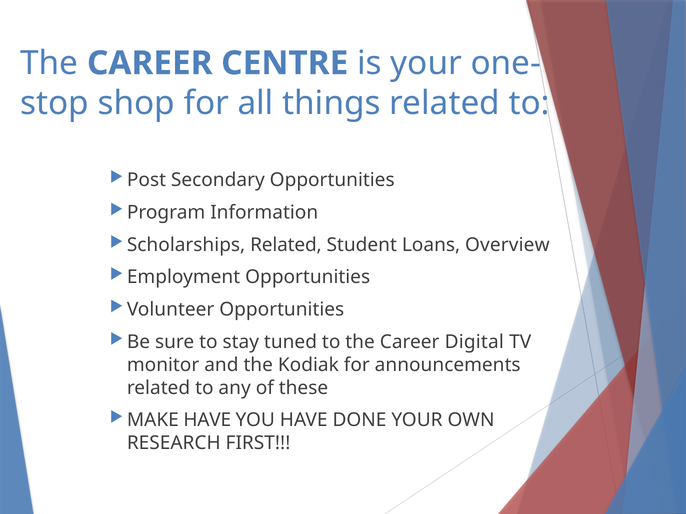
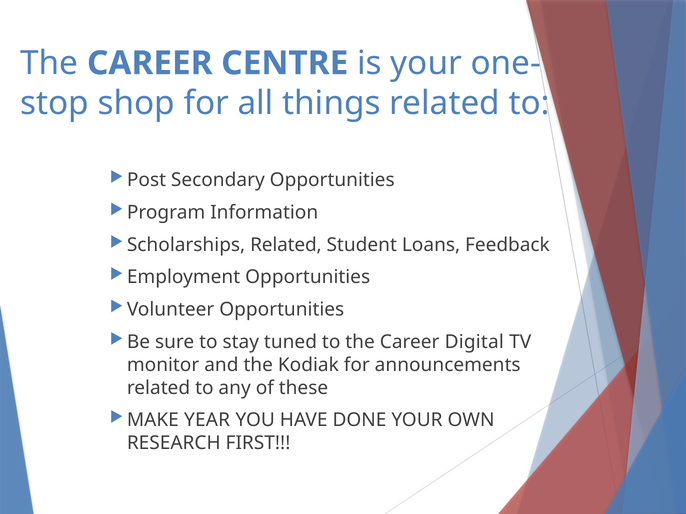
Overview: Overview -> Feedback
MAKE HAVE: HAVE -> YEAR
